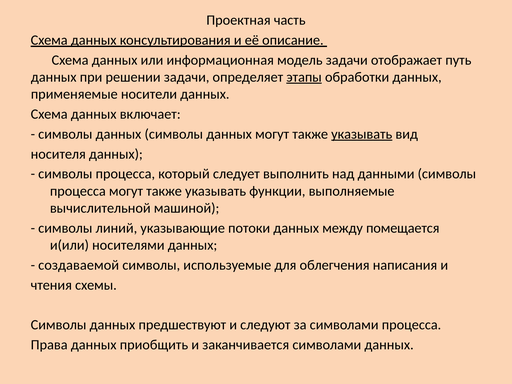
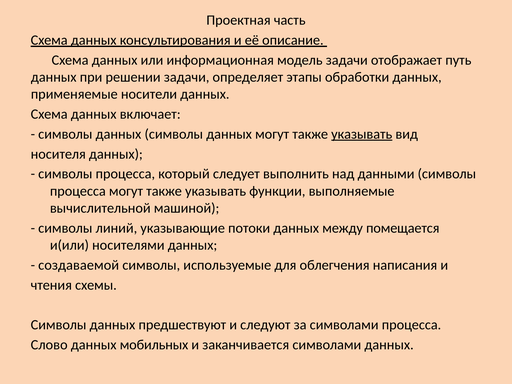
этапы underline: present -> none
Права: Права -> Слово
приобщить: приобщить -> мобильных
